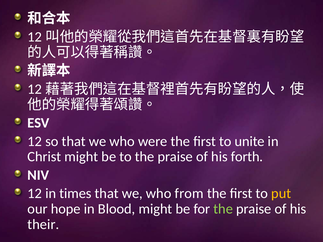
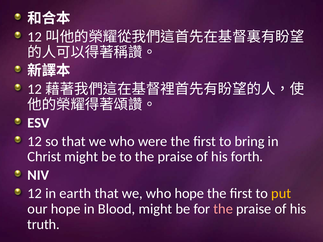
unite: unite -> bring
times: times -> earth
who from: from -> hope
the at (223, 209) colour: light green -> pink
their: their -> truth
